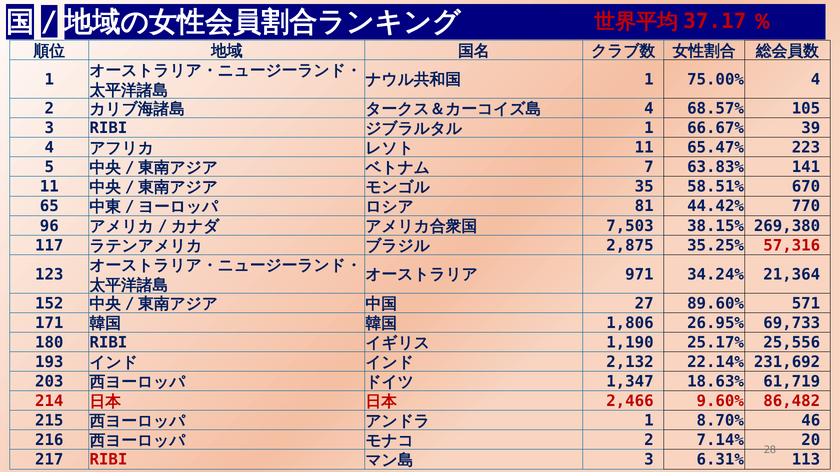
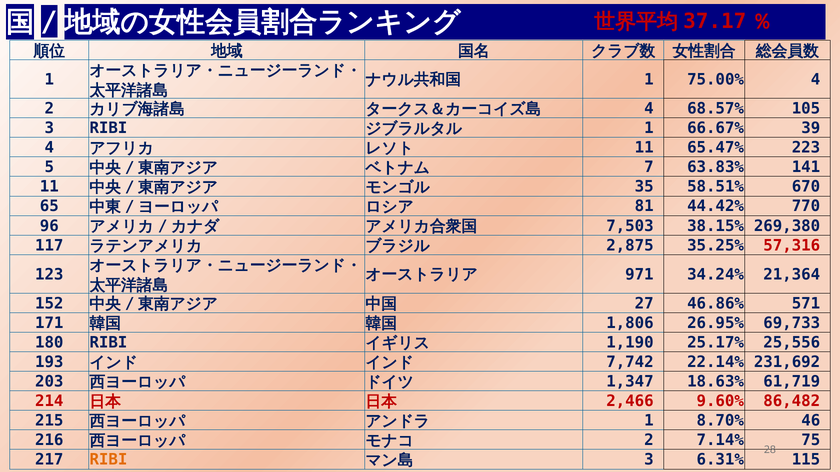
89.60%: 89.60% -> 46.86%
2,132: 2,132 -> 7,742
20: 20 -> 75
RIBI at (108, 460) colour: red -> orange
113: 113 -> 115
